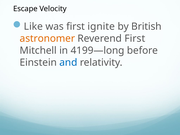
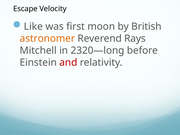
ignite: ignite -> moon
Reverend First: First -> Rays
4199—long: 4199—long -> 2320—long
and colour: blue -> red
